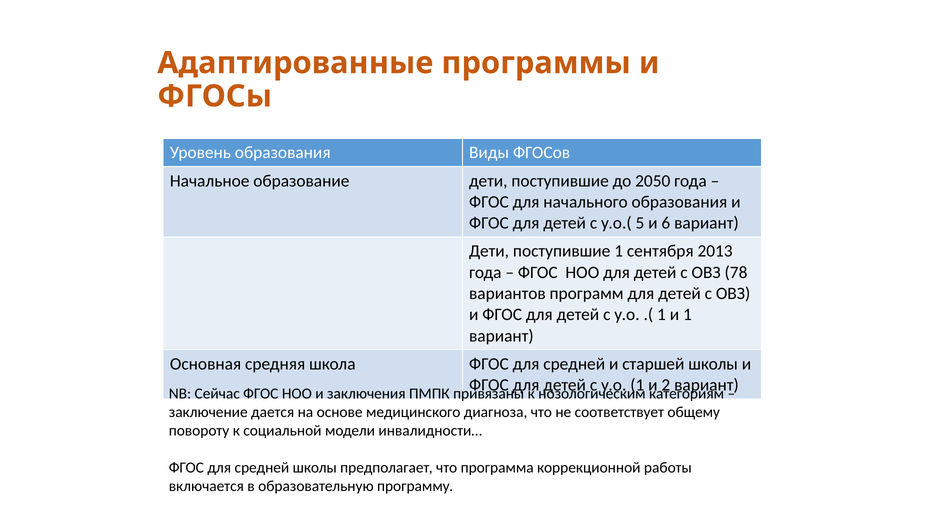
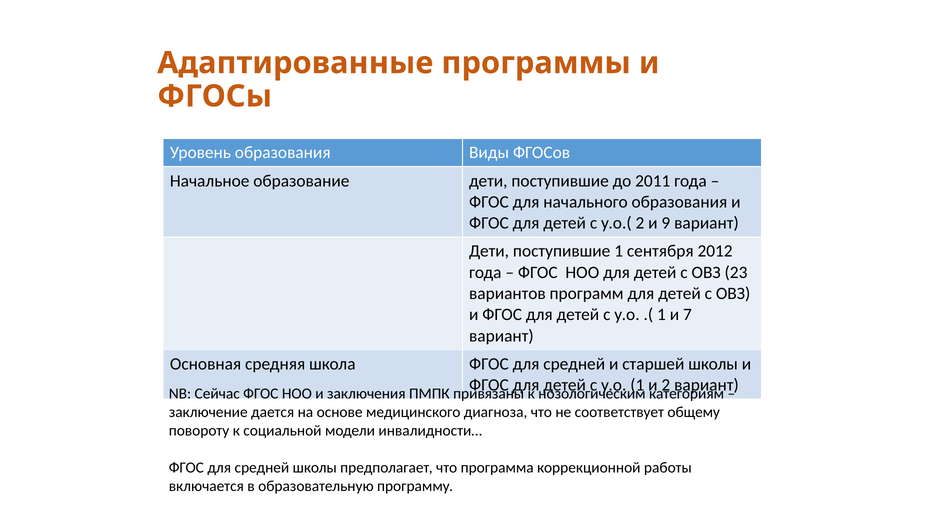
2050: 2050 -> 2011
у.о.( 5: 5 -> 2
6: 6 -> 9
2013: 2013 -> 2012
78: 78 -> 23
и 1: 1 -> 7
